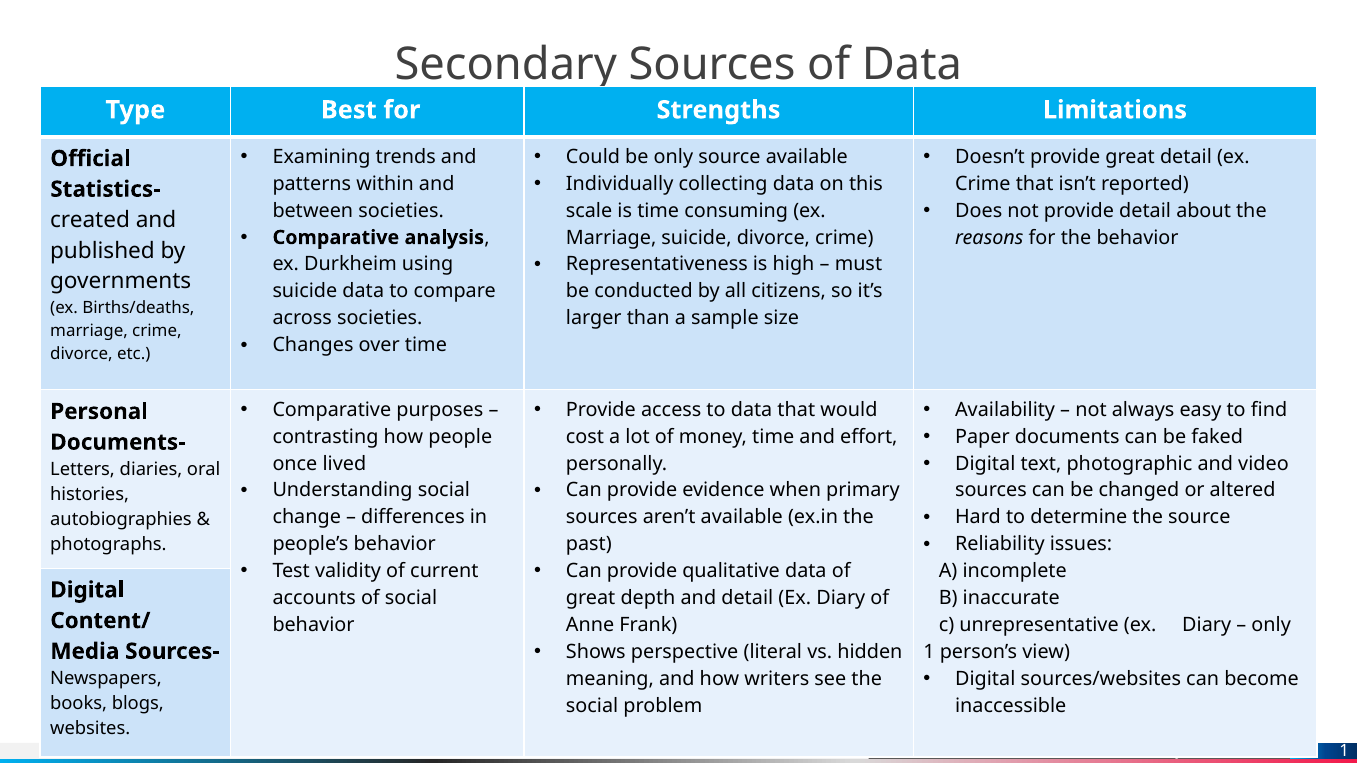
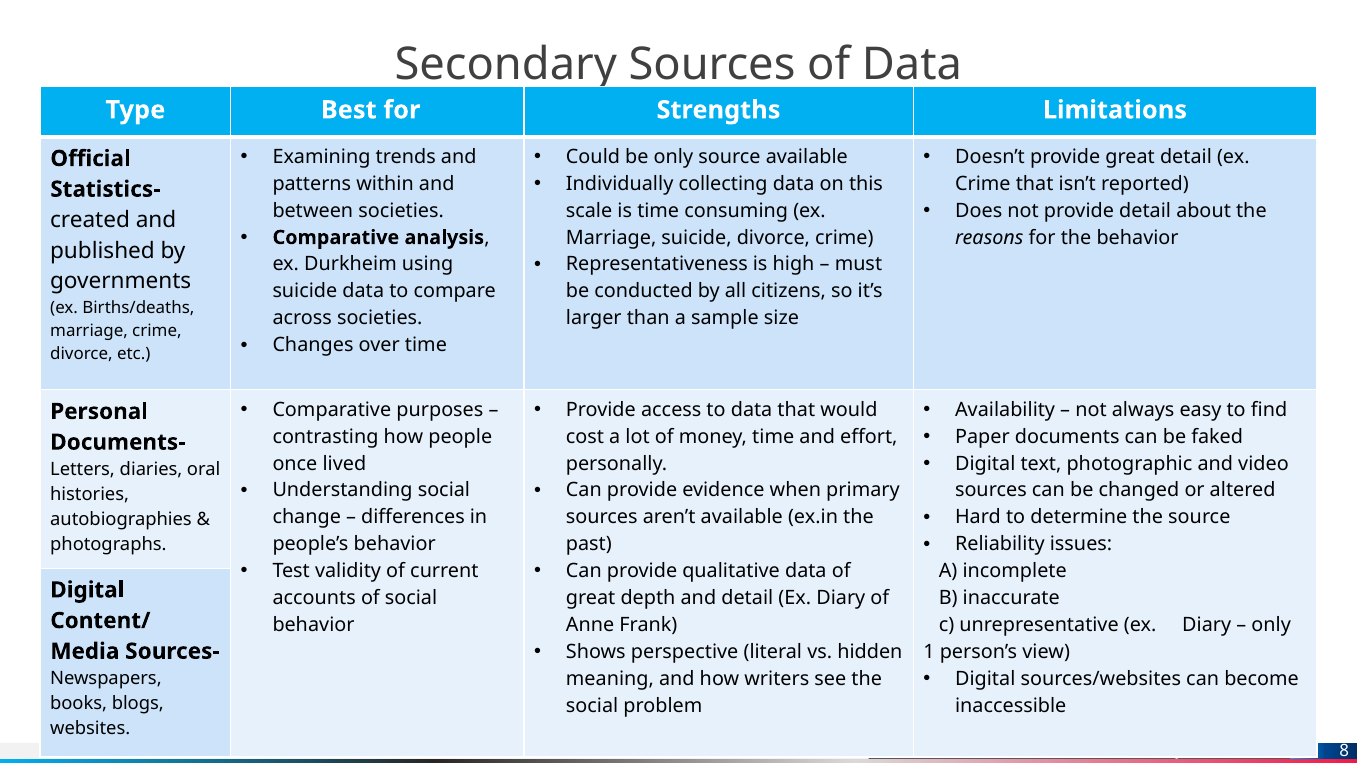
1 at (1344, 751): 1 -> 8
